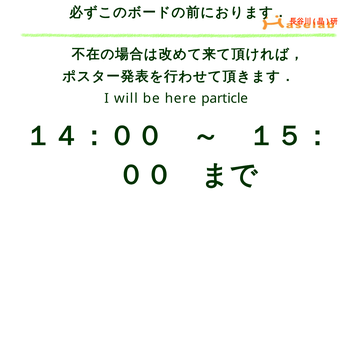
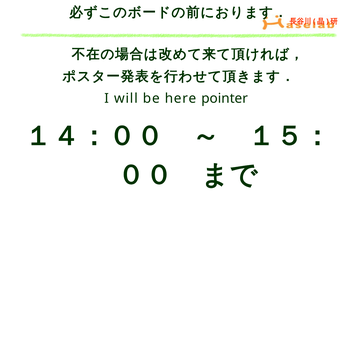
particle: particle -> pointer
